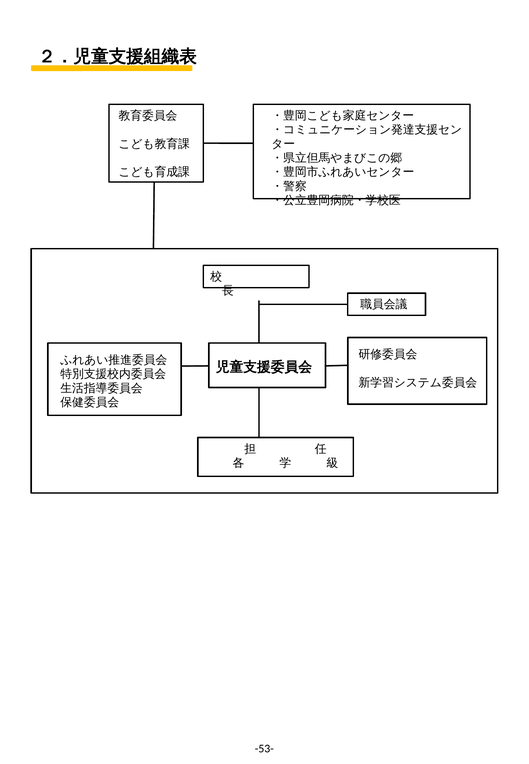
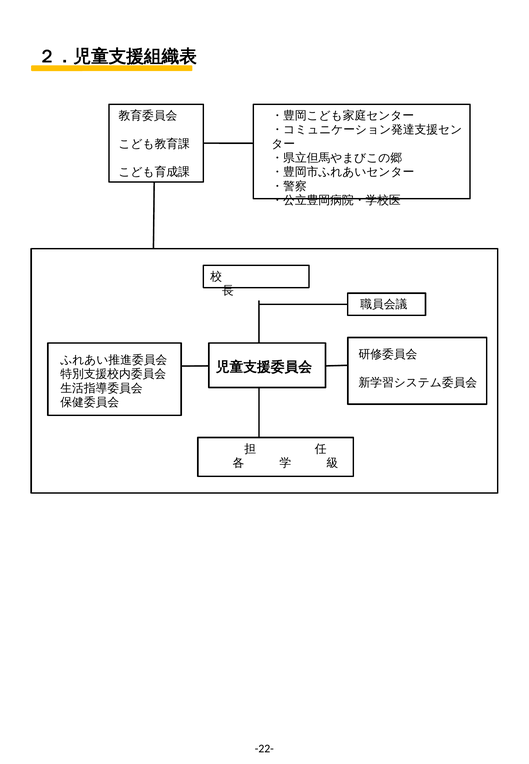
-53-: -53- -> -22-
